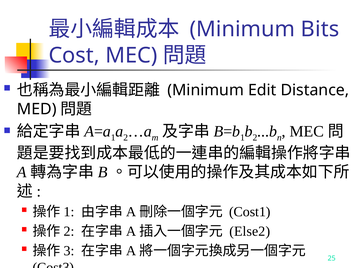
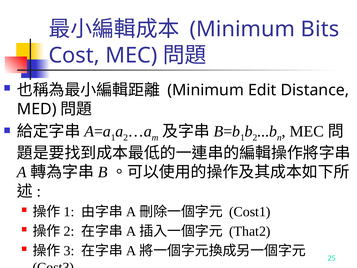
Else2: Else2 -> That2
